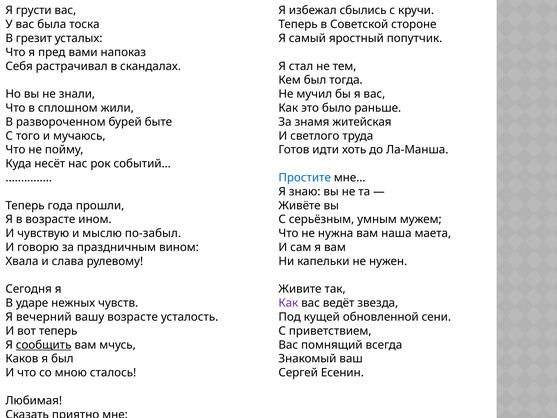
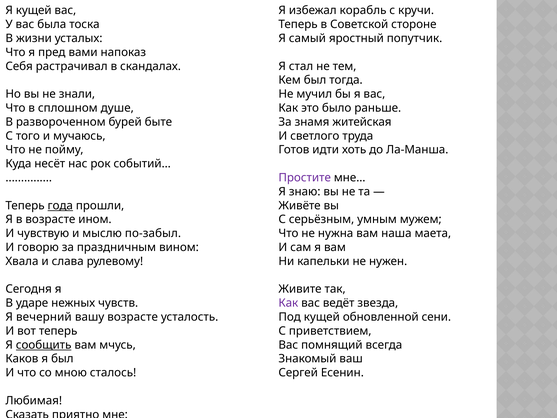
Я грусти: грусти -> кущей
сбылись: сбылись -> корабль
грезит: грезит -> жизни
жили: жили -> душе
Простите colour: blue -> purple
года underline: none -> present
